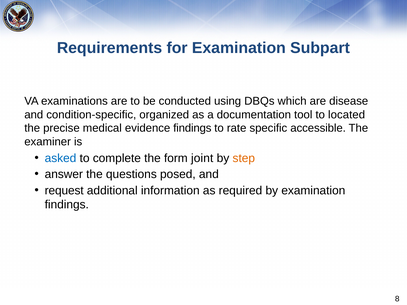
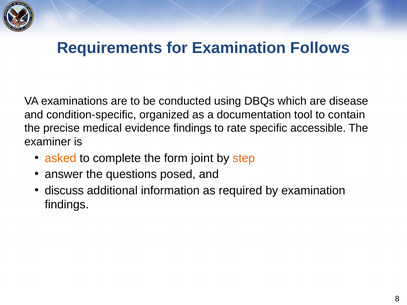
Subpart: Subpart -> Follows
located: located -> contain
asked colour: blue -> orange
request: request -> discuss
